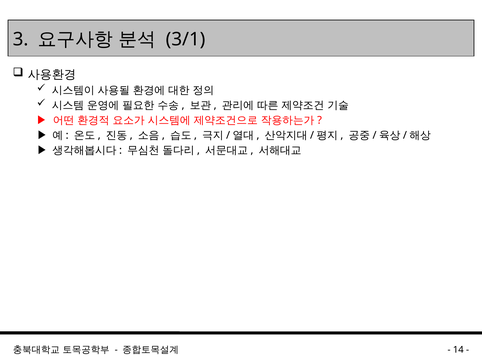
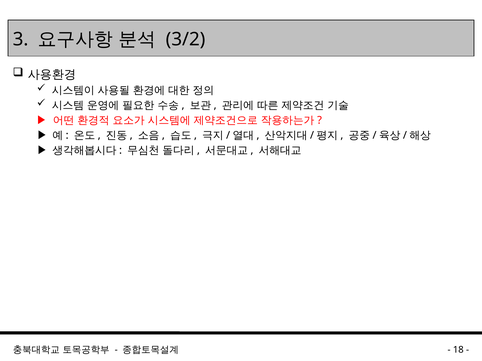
3/1: 3/1 -> 3/2
14: 14 -> 18
